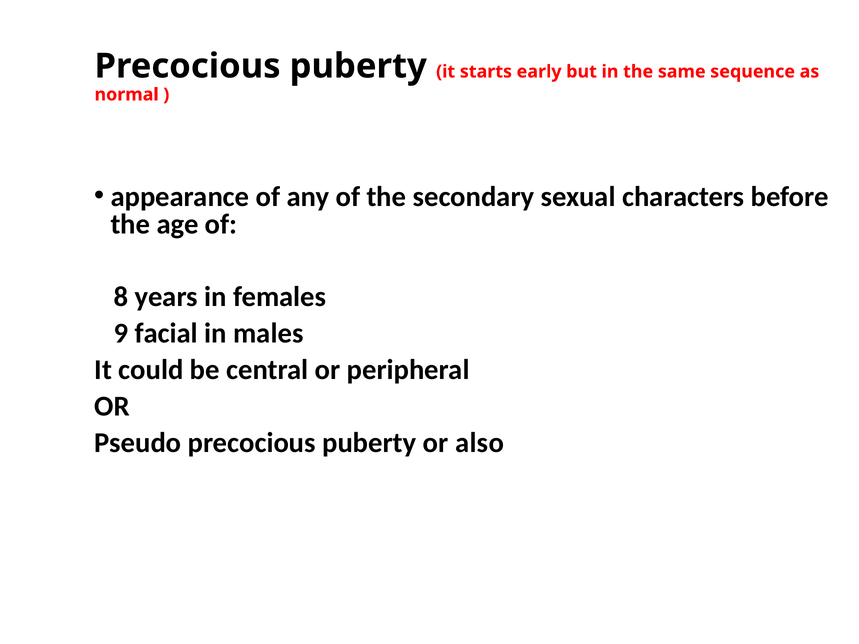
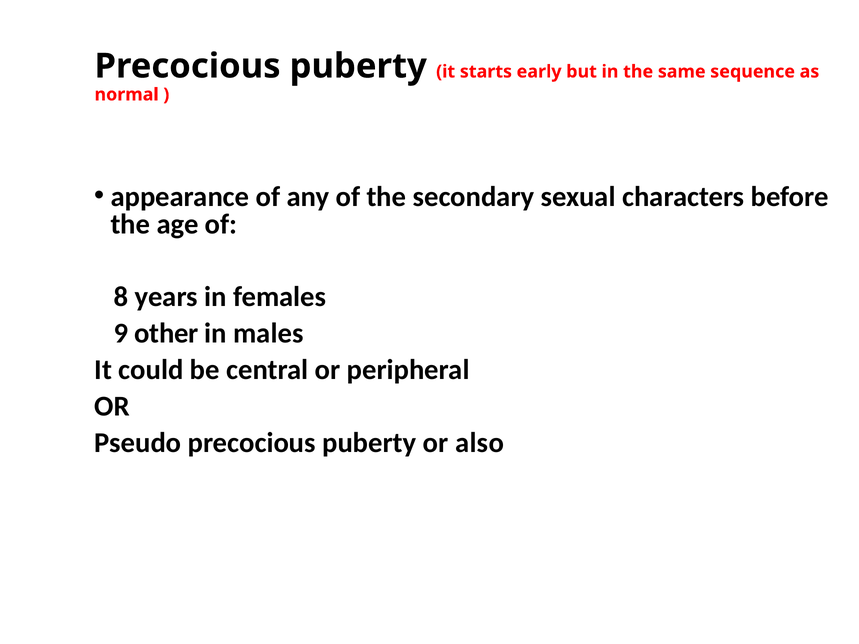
facial: facial -> other
